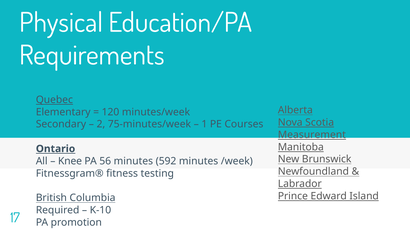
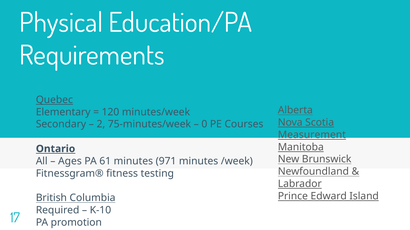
1: 1 -> 0
Knee: Knee -> Ages
56: 56 -> 61
592: 592 -> 971
